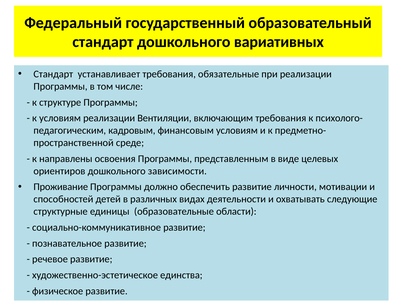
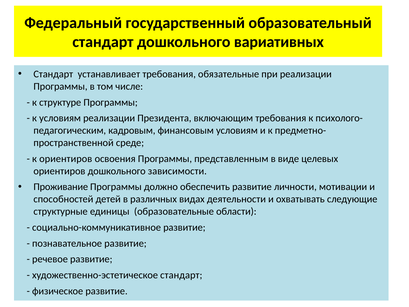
Вентиляции: Вентиляции -> Президента
к направлены: направлены -> ориентиров
художественно-эстетическое единства: единства -> стандарт
